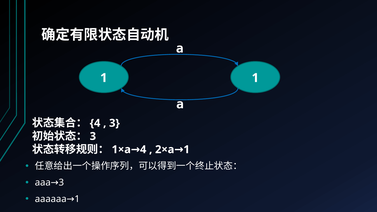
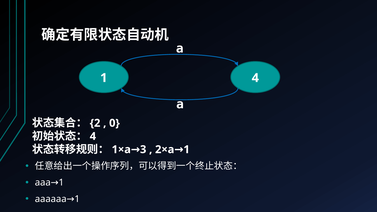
1 1: 1 -> 4
4 at (95, 123): 4 -> 2
3 at (114, 123): 3 -> 0
3 at (93, 136): 3 -> 4
4 at (143, 150): 4 -> 3
3 at (61, 183): 3 -> 1
